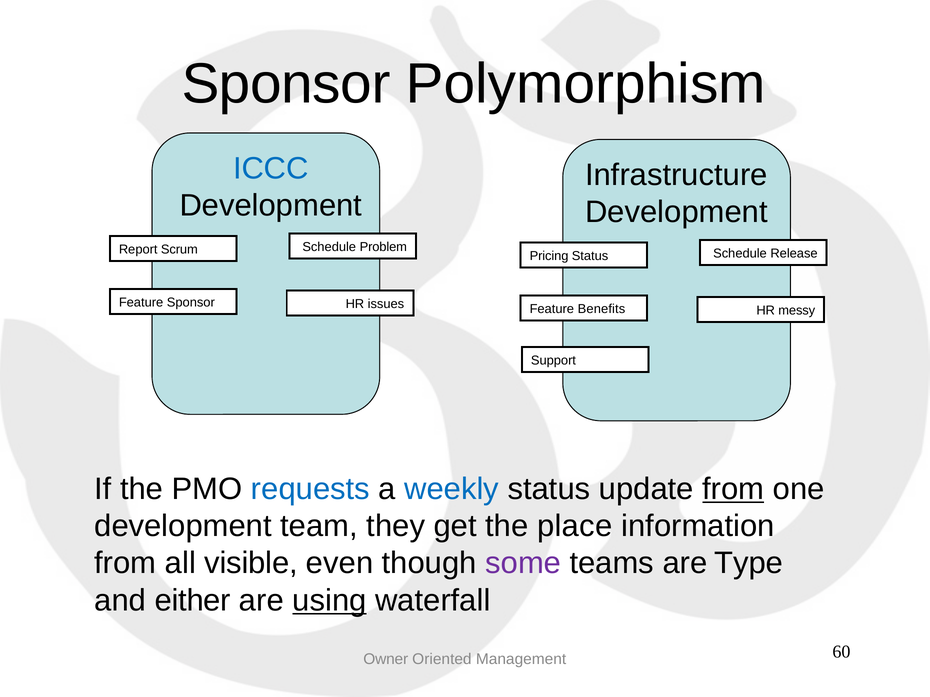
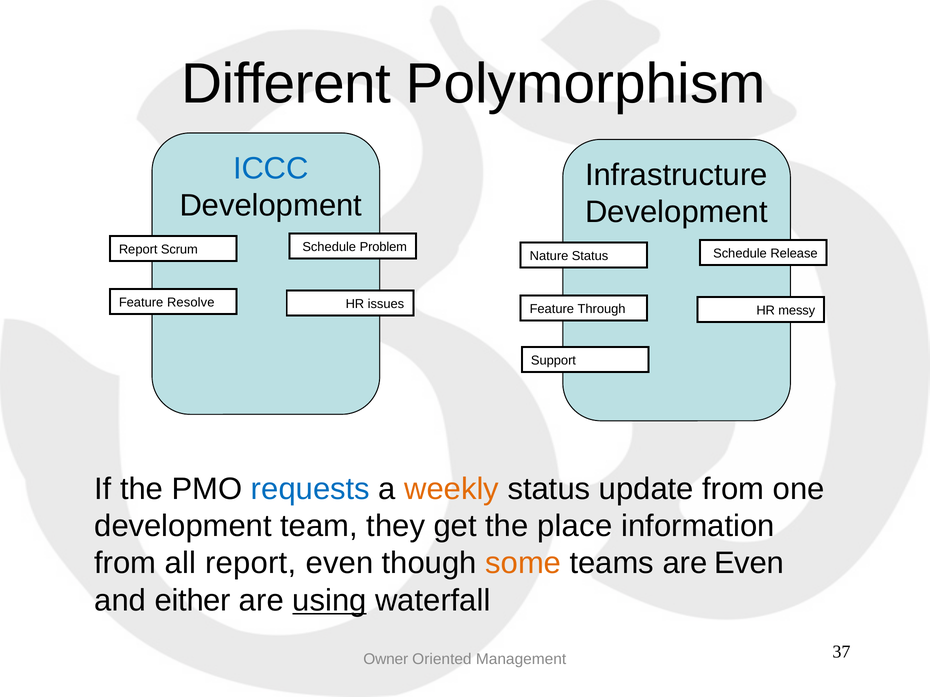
Sponsor at (286, 84): Sponsor -> Different
Pricing: Pricing -> Nature
Feature Sponsor: Sponsor -> Resolve
Benefits: Benefits -> Through
weekly colour: blue -> orange
from at (733, 489) underline: present -> none
all visible: visible -> report
some colour: purple -> orange
are Type: Type -> Even
60: 60 -> 37
